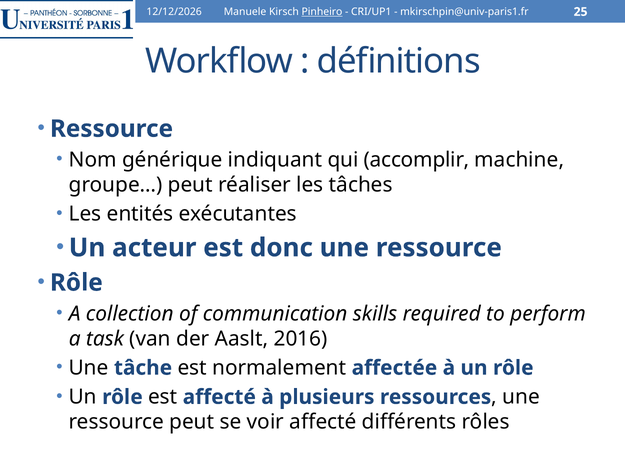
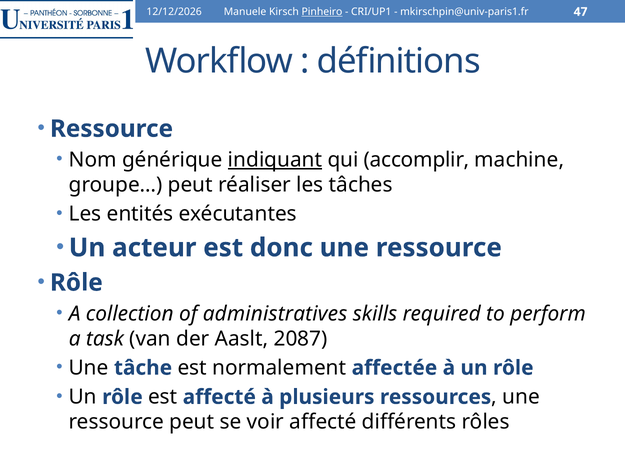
25: 25 -> 47
indiquant underline: none -> present
communication: communication -> administratives
2016: 2016 -> 2087
